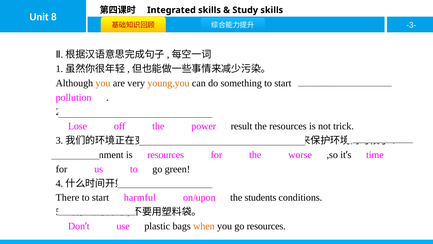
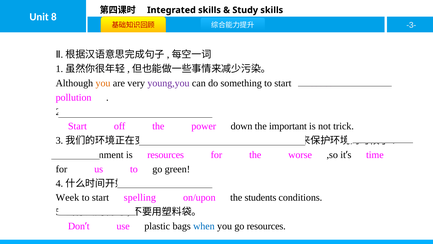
young,you colour: orange -> purple
Lose at (77, 126): Lose -> Start
result: result -> down
the resources: resources -> important
There: There -> Week
harmful: harmful -> spelling
when colour: orange -> blue
